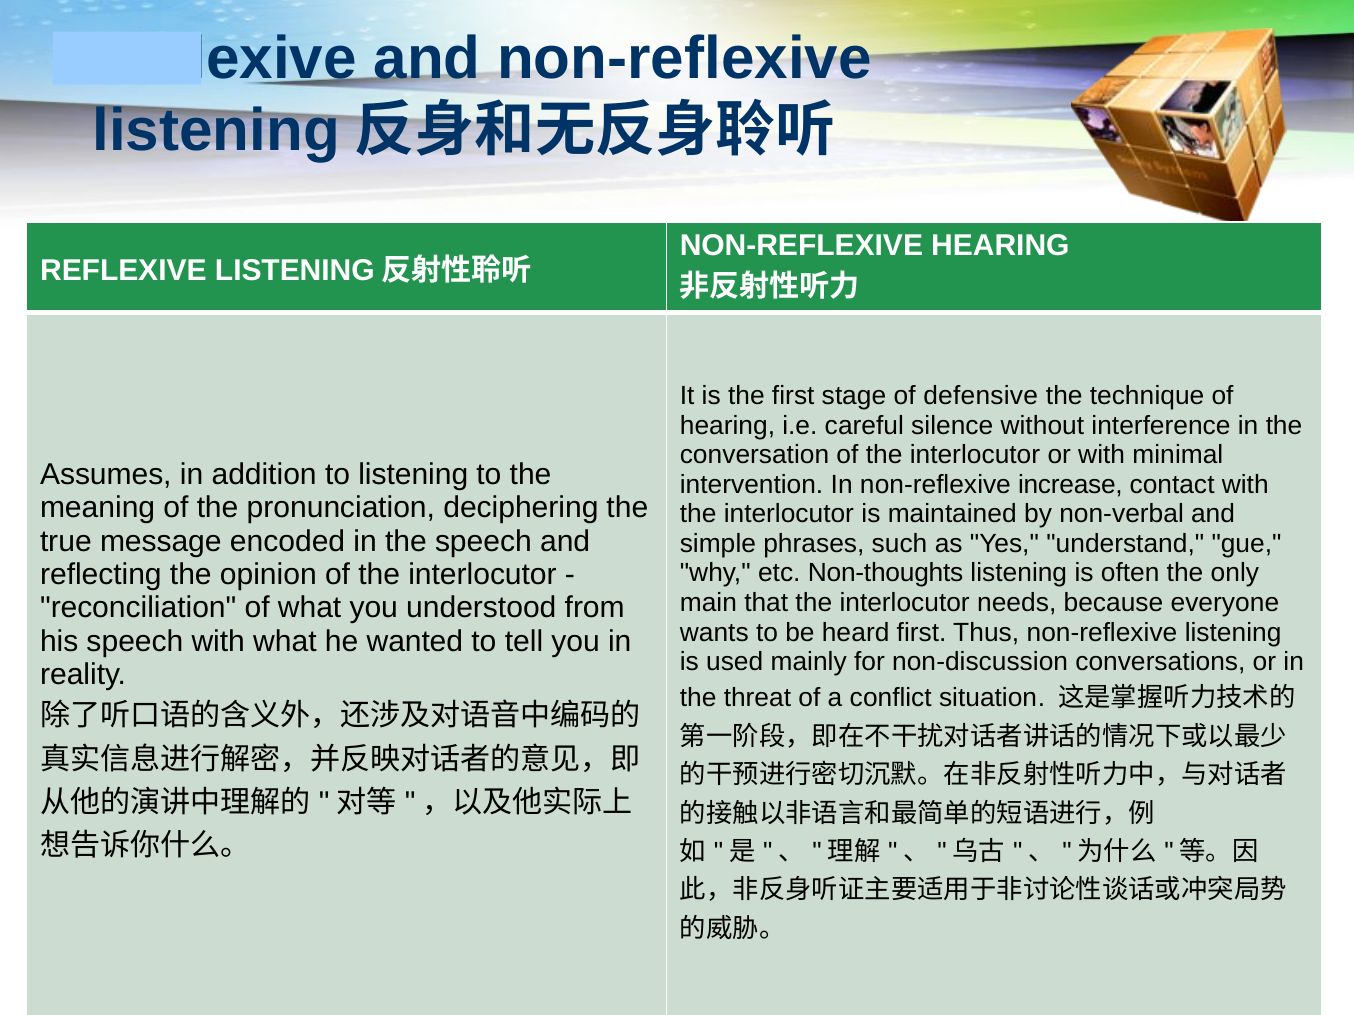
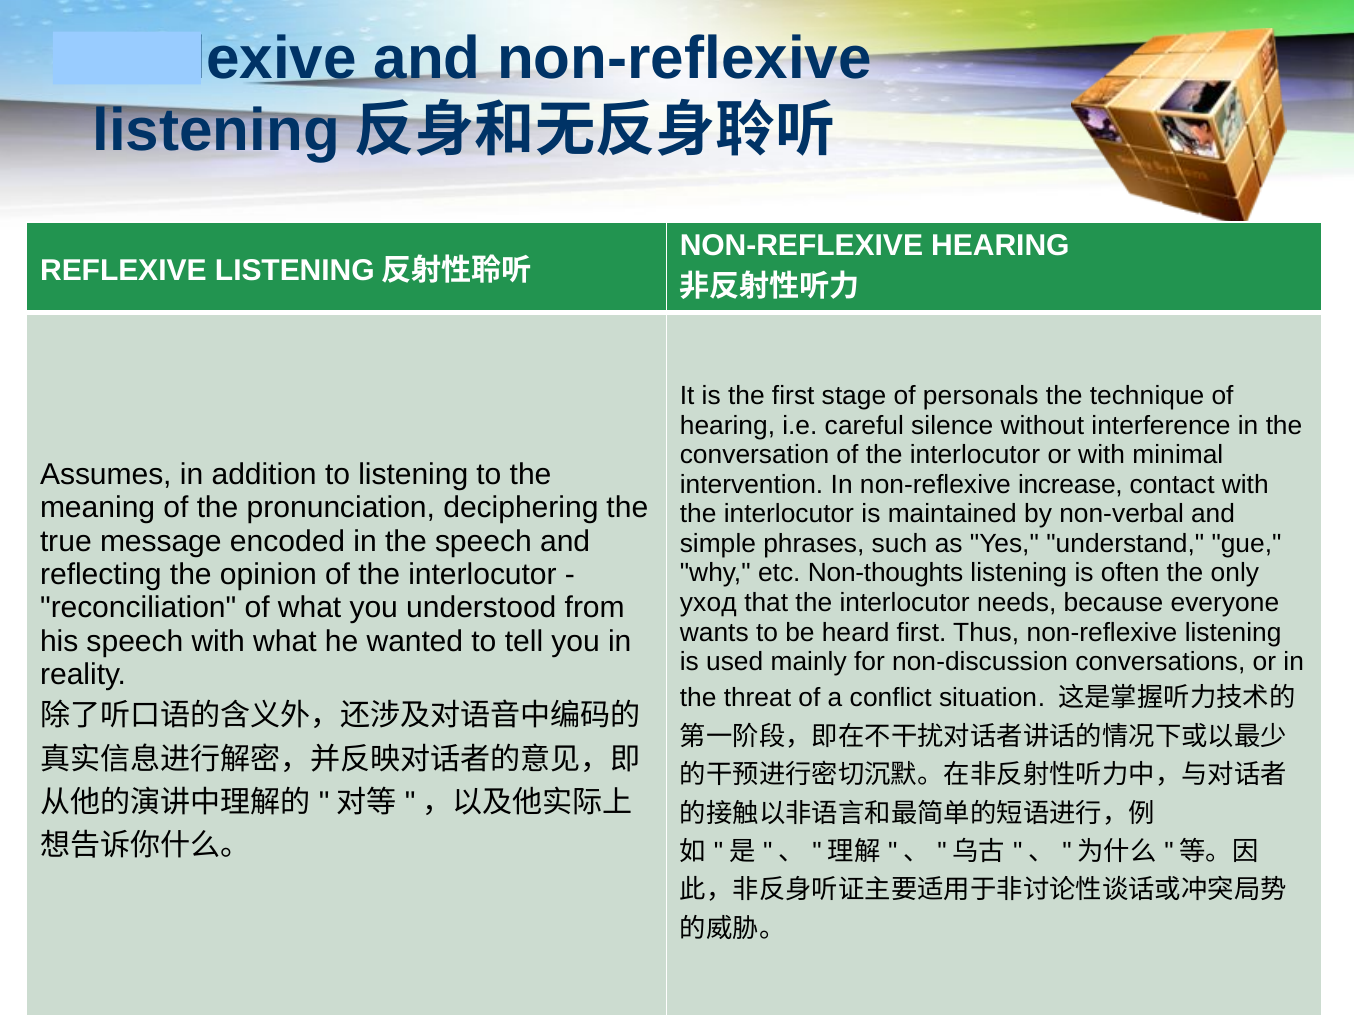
defensive: defensive -> personals
main: main -> уход
